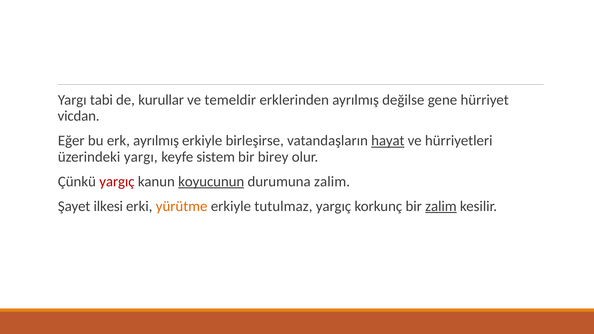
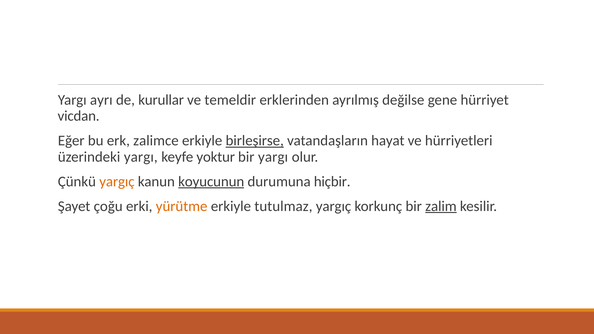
tabi: tabi -> ayrı
erk ayrılmış: ayrılmış -> zalimce
birleşirse underline: none -> present
hayat underline: present -> none
sistem: sistem -> yoktur
bir birey: birey -> yargı
yargıç at (117, 182) colour: red -> orange
durumuna zalim: zalim -> hiçbir
ilkesi: ilkesi -> çoğu
